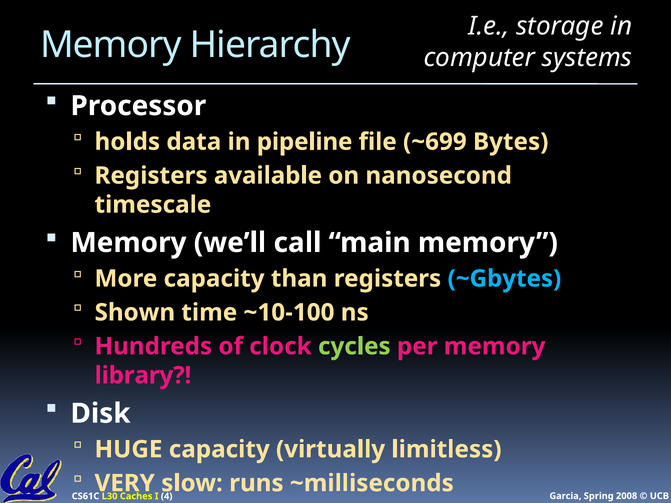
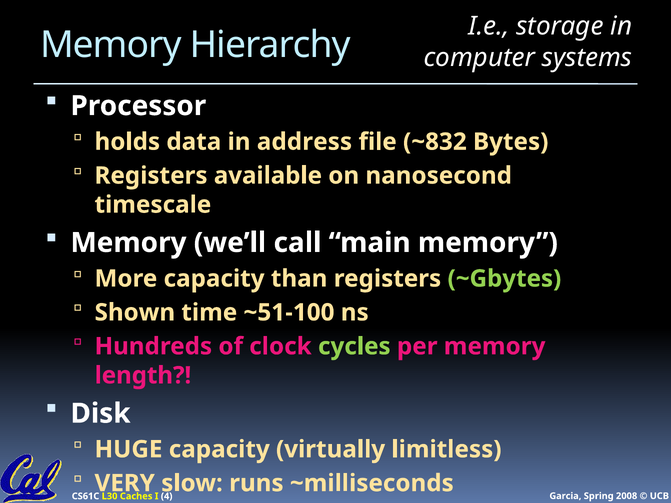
pipeline: pipeline -> address
~699: ~699 -> ~832
~Gbytes colour: light blue -> light green
~10-100: ~10-100 -> ~51-100
library: library -> length
